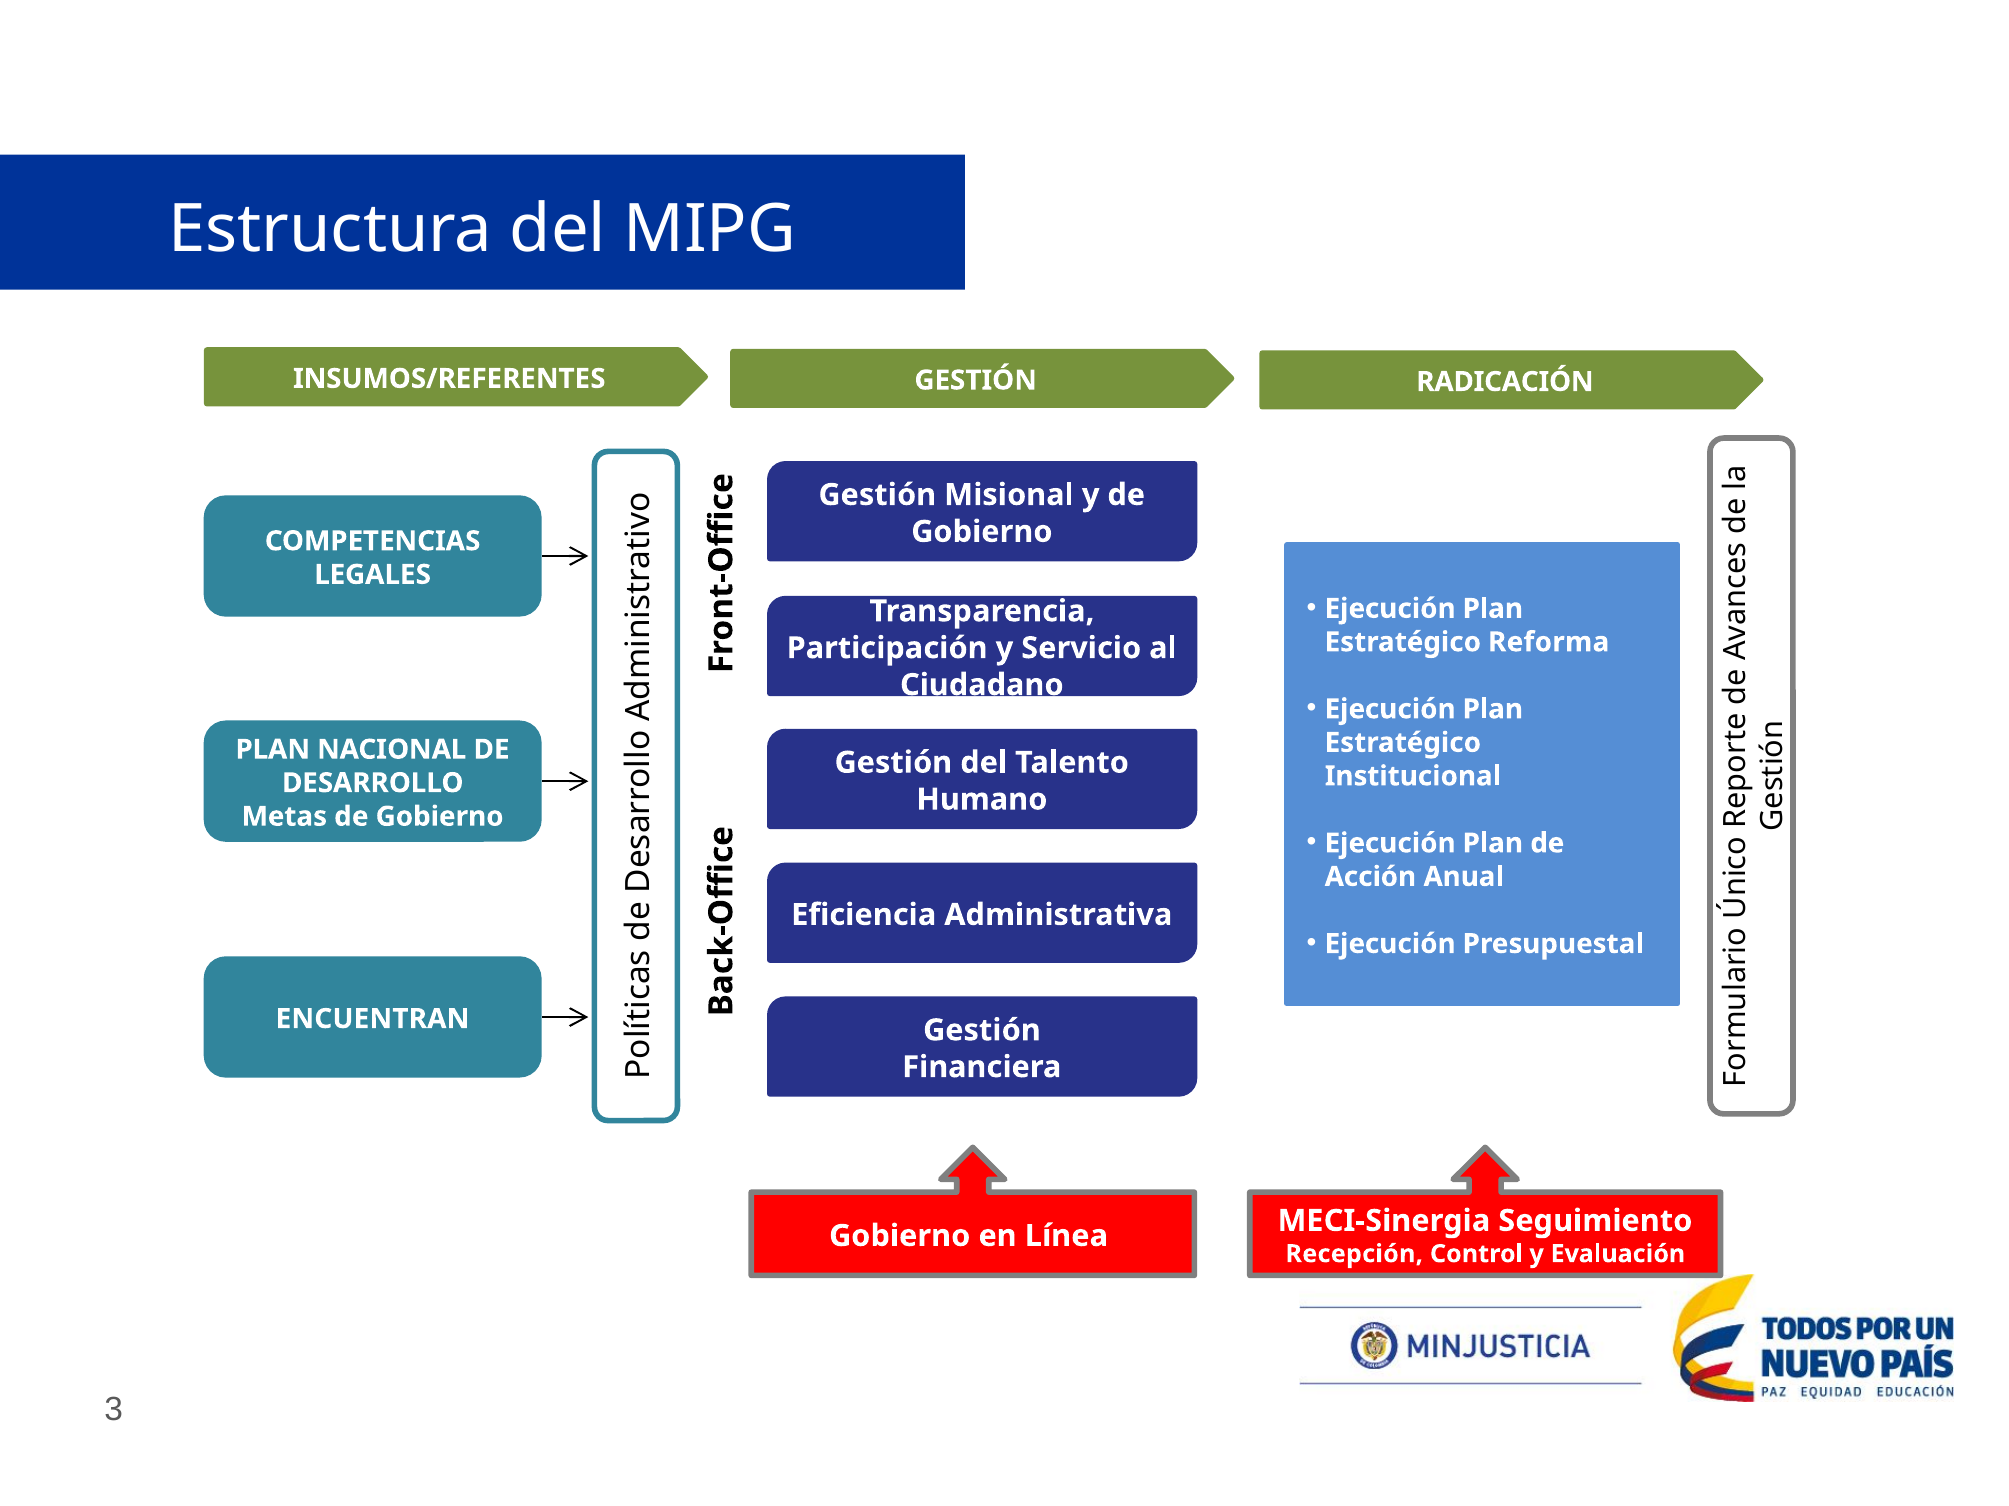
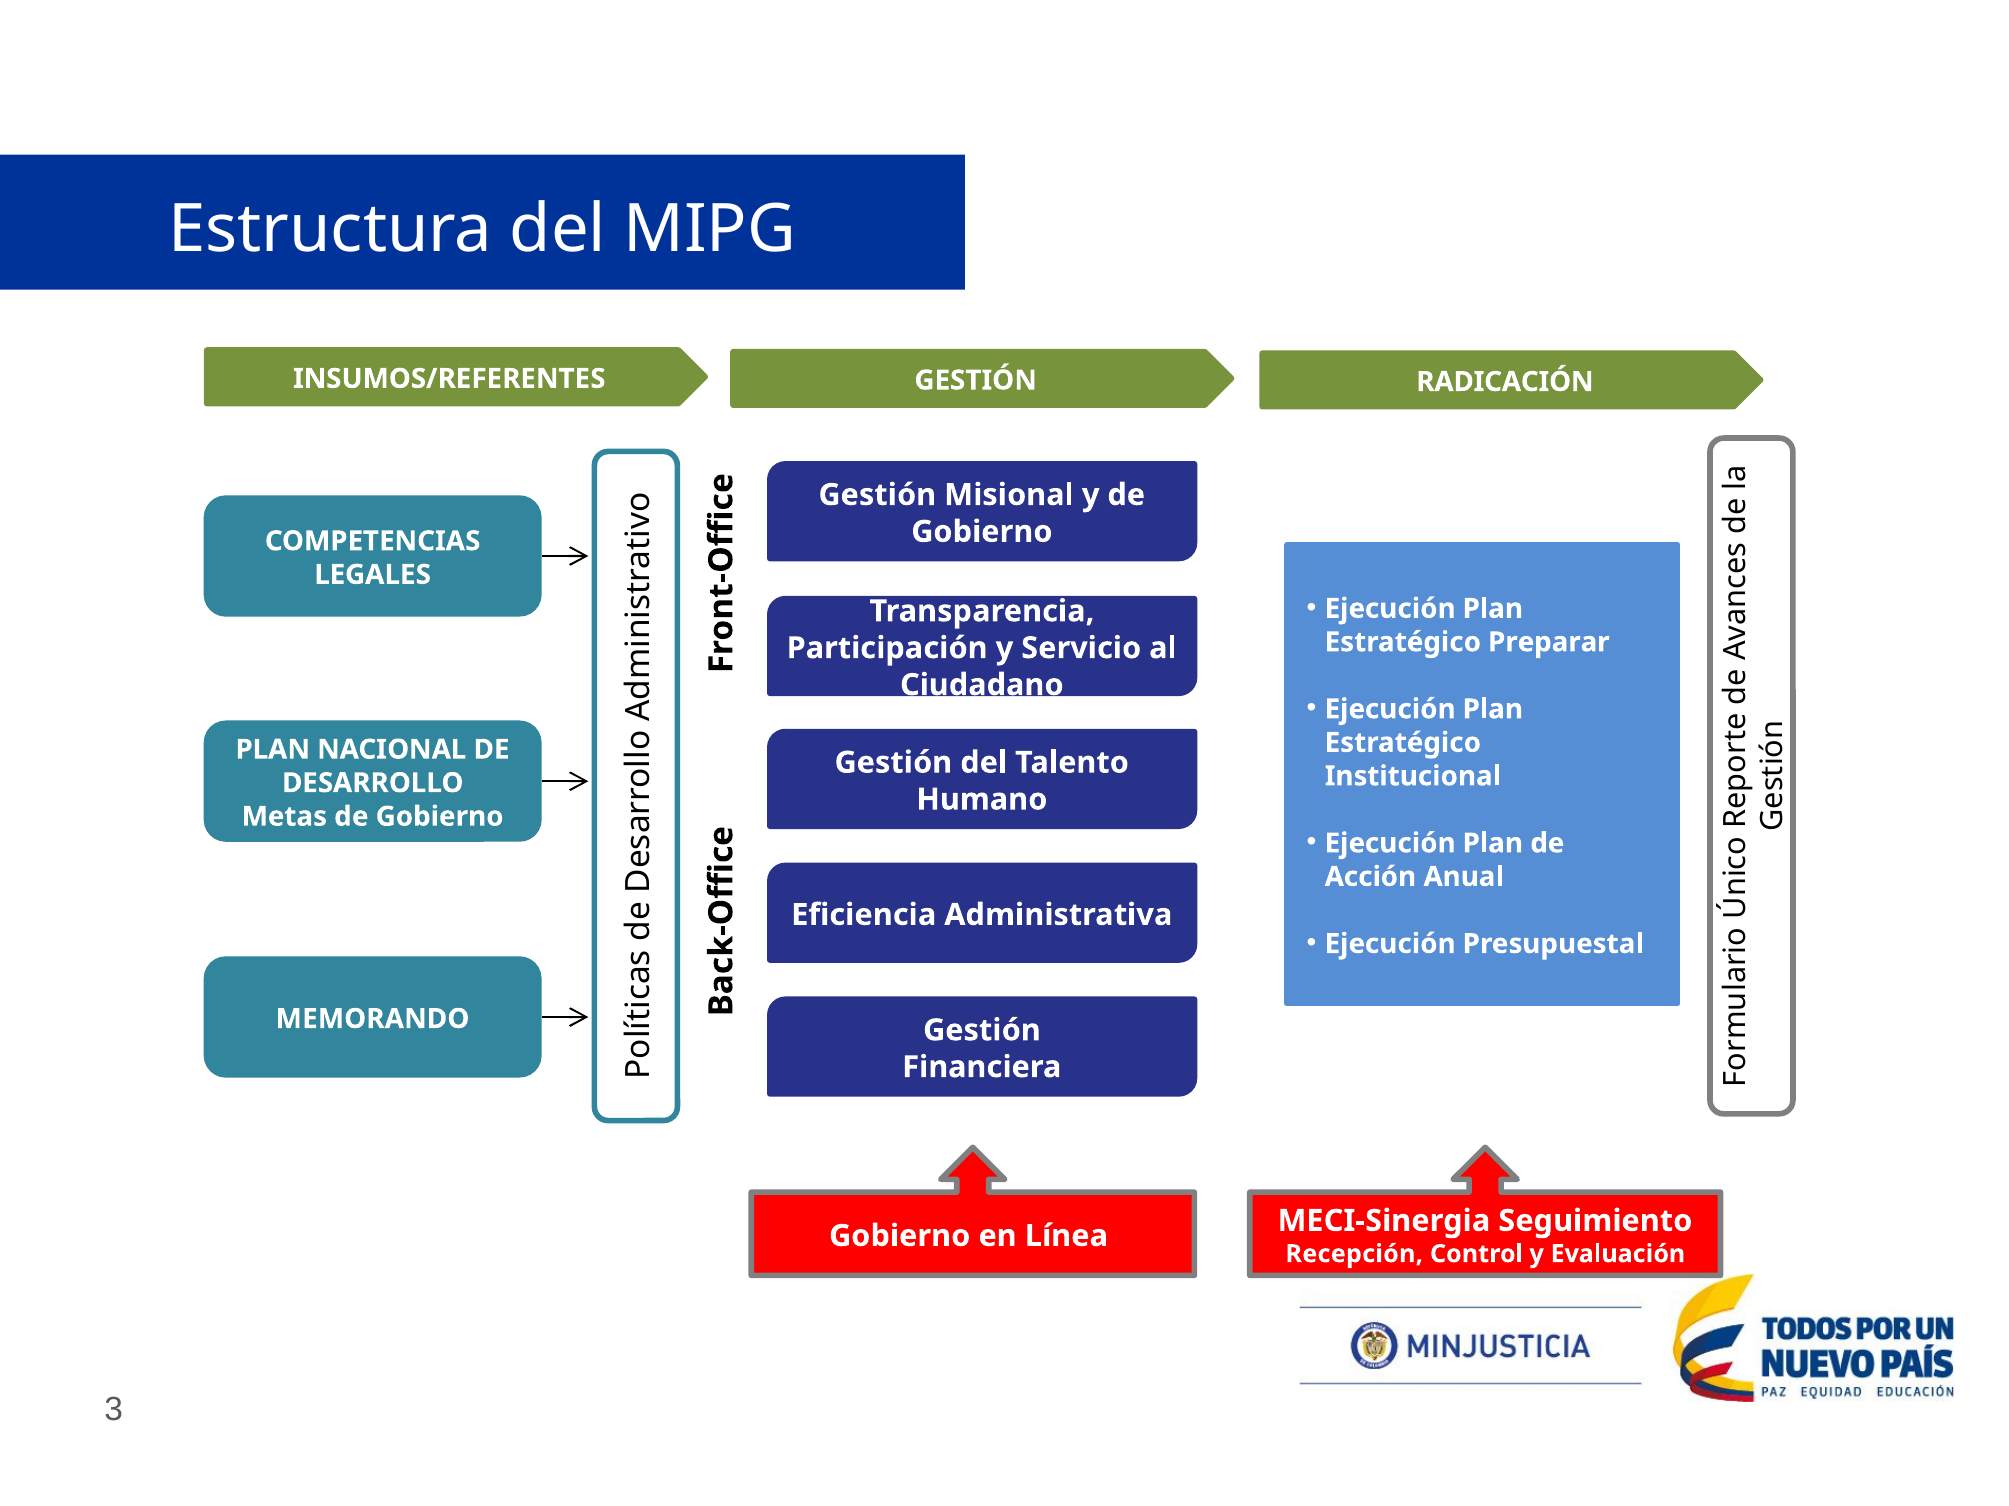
Reforma: Reforma -> Preparar
ENCUENTRAN: ENCUENTRAN -> MEMORANDO
